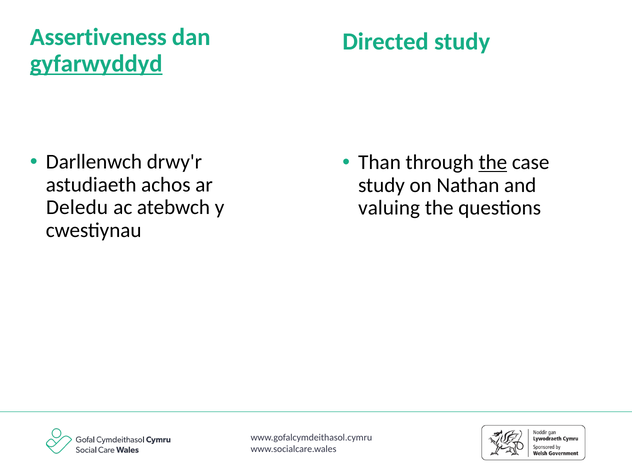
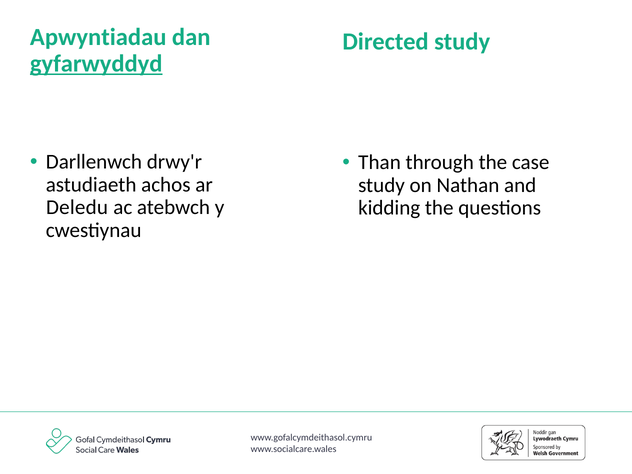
Assertiveness: Assertiveness -> Apwyntiadau
the at (493, 162) underline: present -> none
valuing: valuing -> kidding
